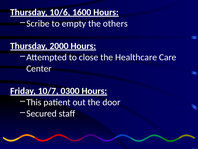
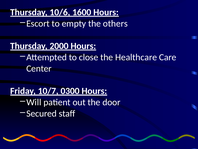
Scribe: Scribe -> Escort
This: This -> Will
